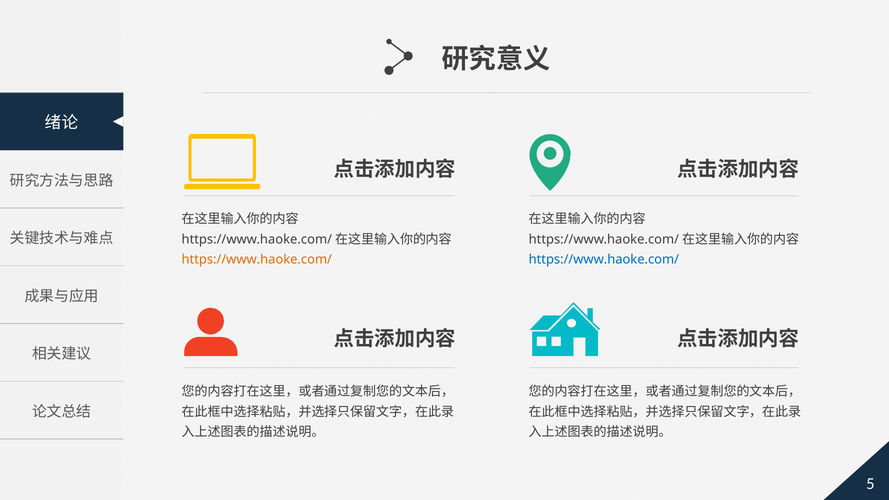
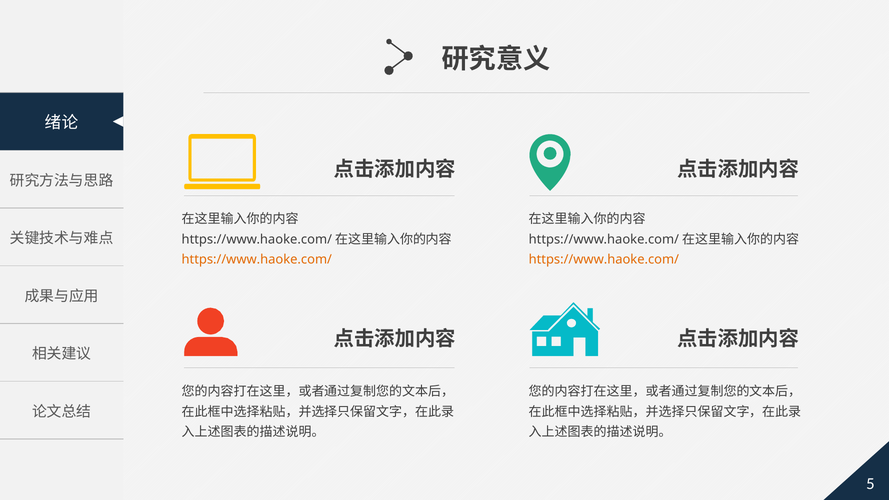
https://www.haoke.com/ at (604, 259) colour: blue -> orange
